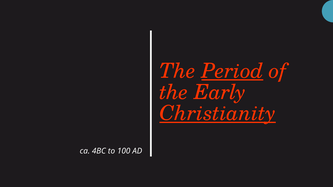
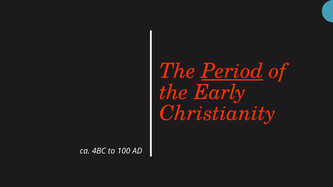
Christianity underline: present -> none
